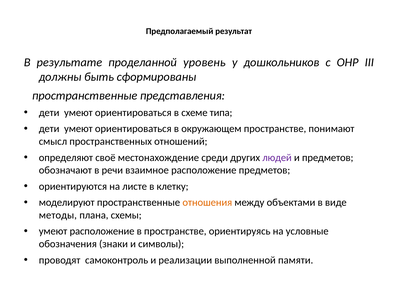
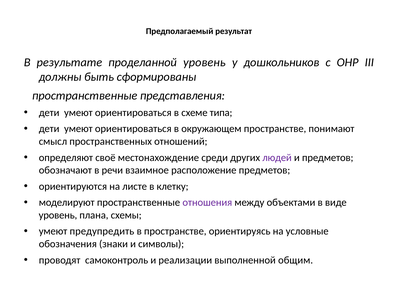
отношения colour: orange -> purple
методы at (58, 215): методы -> уровень
умеют расположение: расположение -> предупредить
памяти: памяти -> общим
